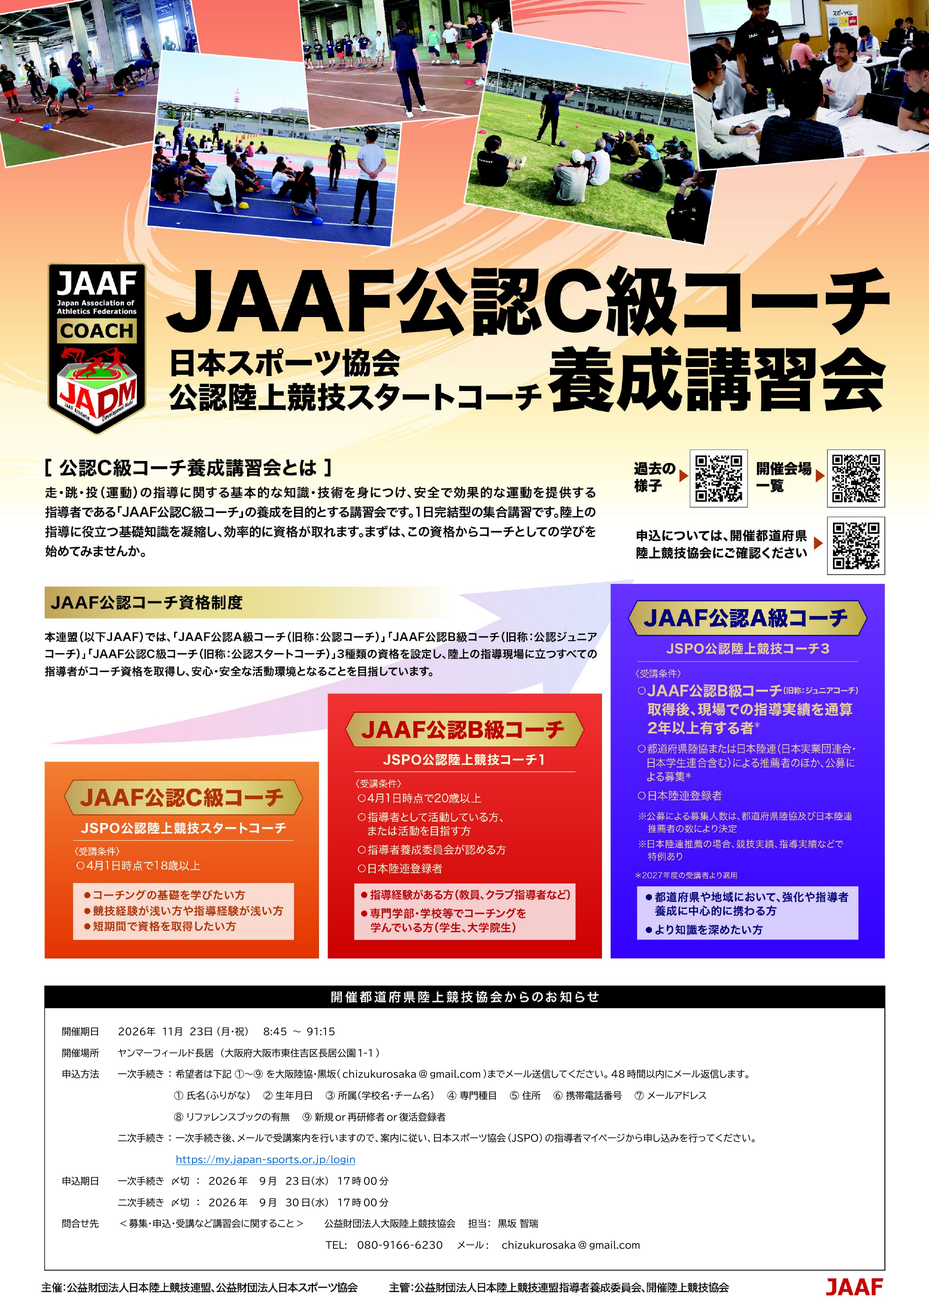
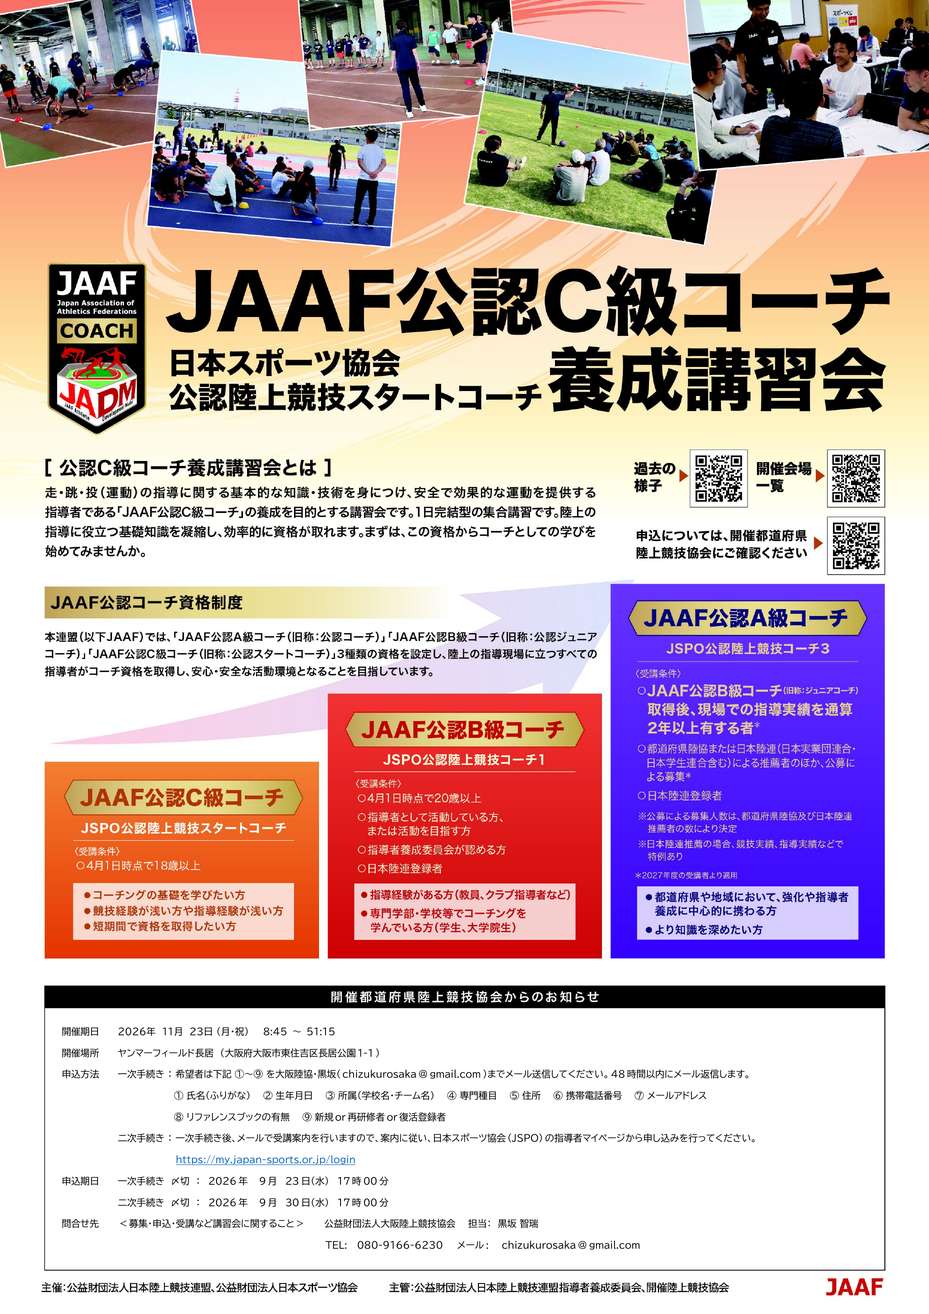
91:15: 91:15 -> 51:15
